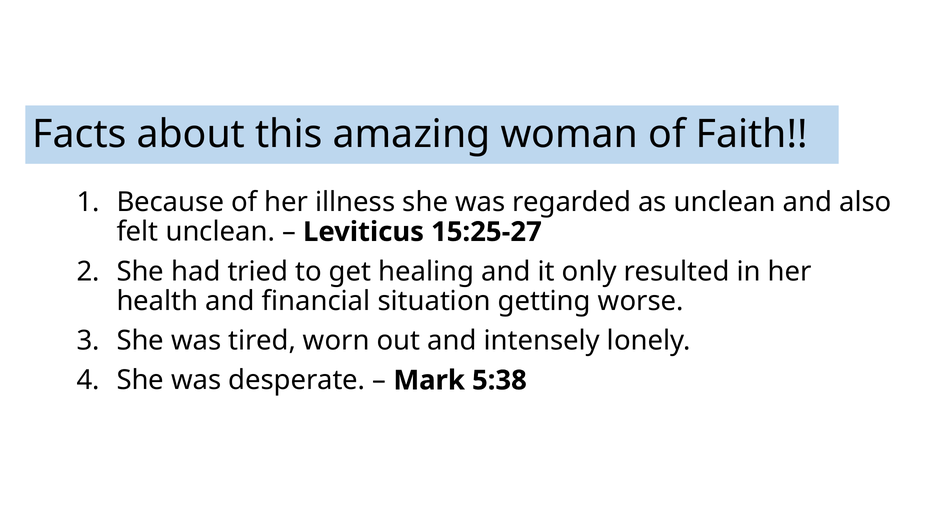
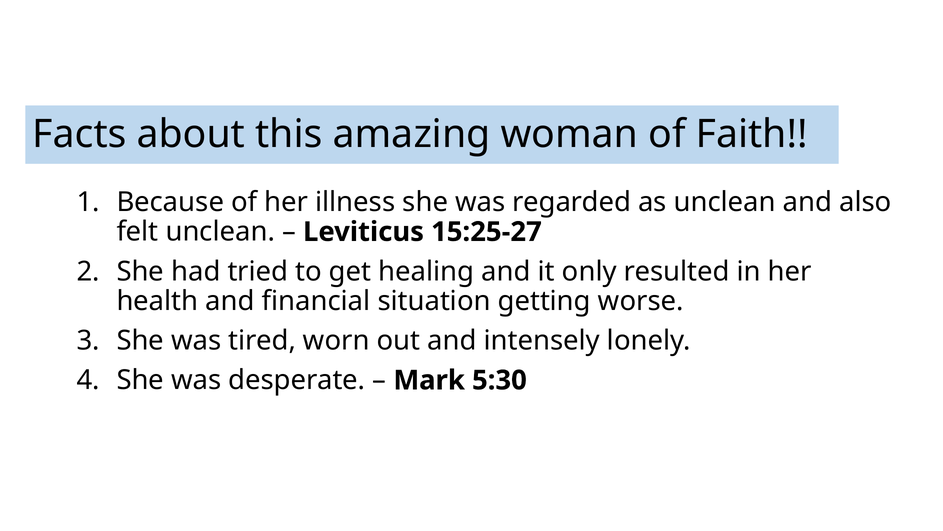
5:38: 5:38 -> 5:30
